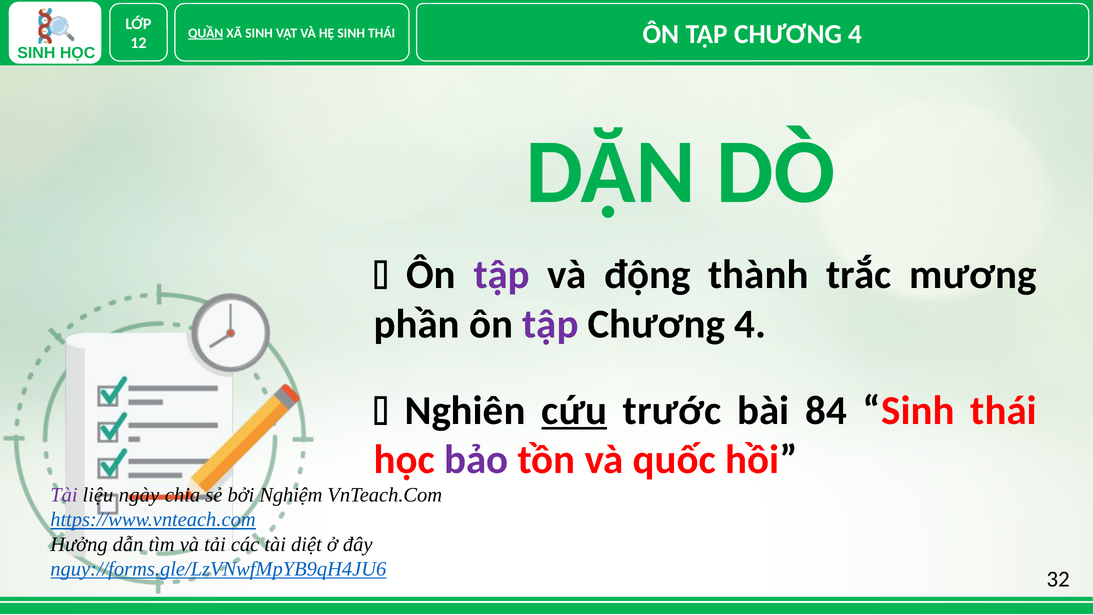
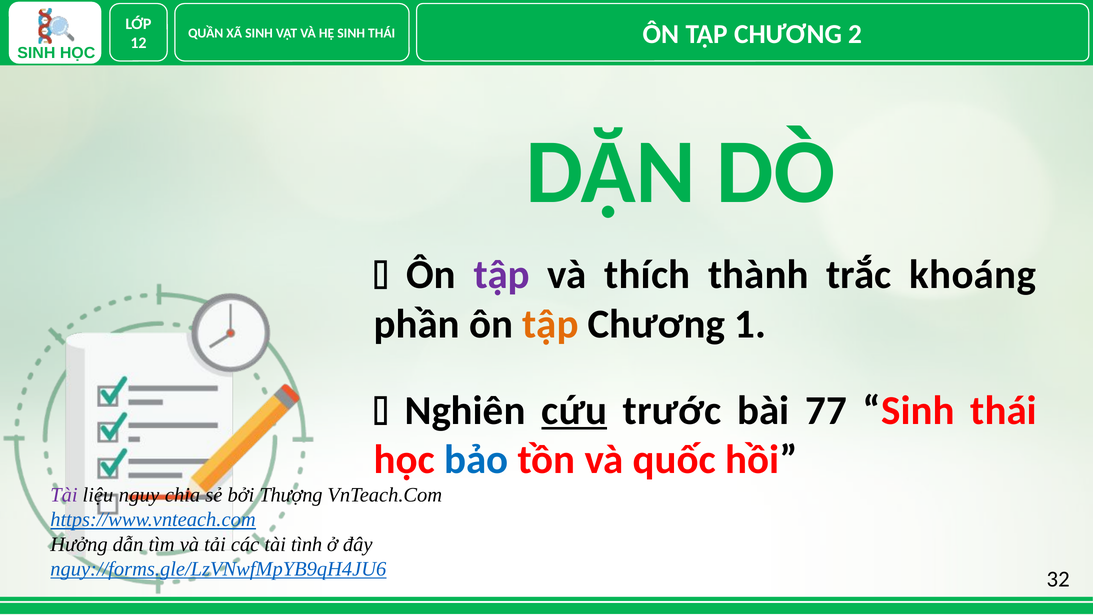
QUẦN underline: present -> none
4 at (855, 34): 4 -> 2
động: động -> thích
mương: mương -> khoáng
tập at (550, 324) colour: purple -> orange
4 at (750, 324): 4 -> 1
84: 84 -> 77
bảo colour: purple -> blue
ngày: ngày -> nguy
Nghiệm: Nghiệm -> Thượng
diệt: diệt -> tình
